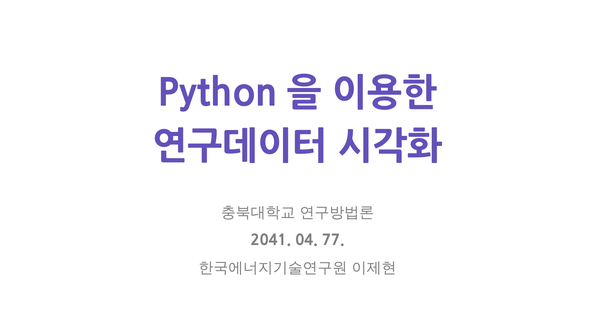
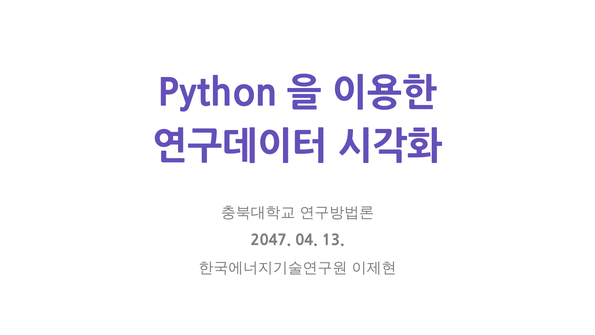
2041: 2041 -> 2047
77: 77 -> 13
